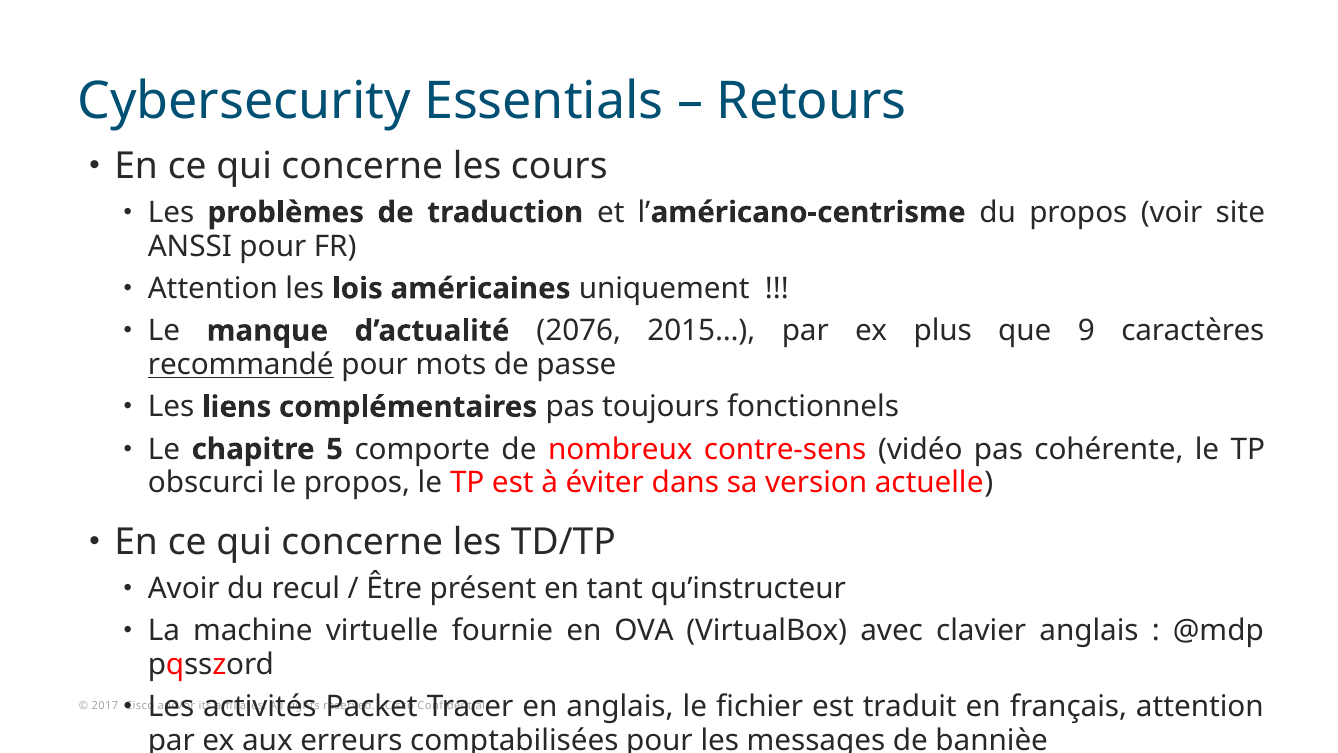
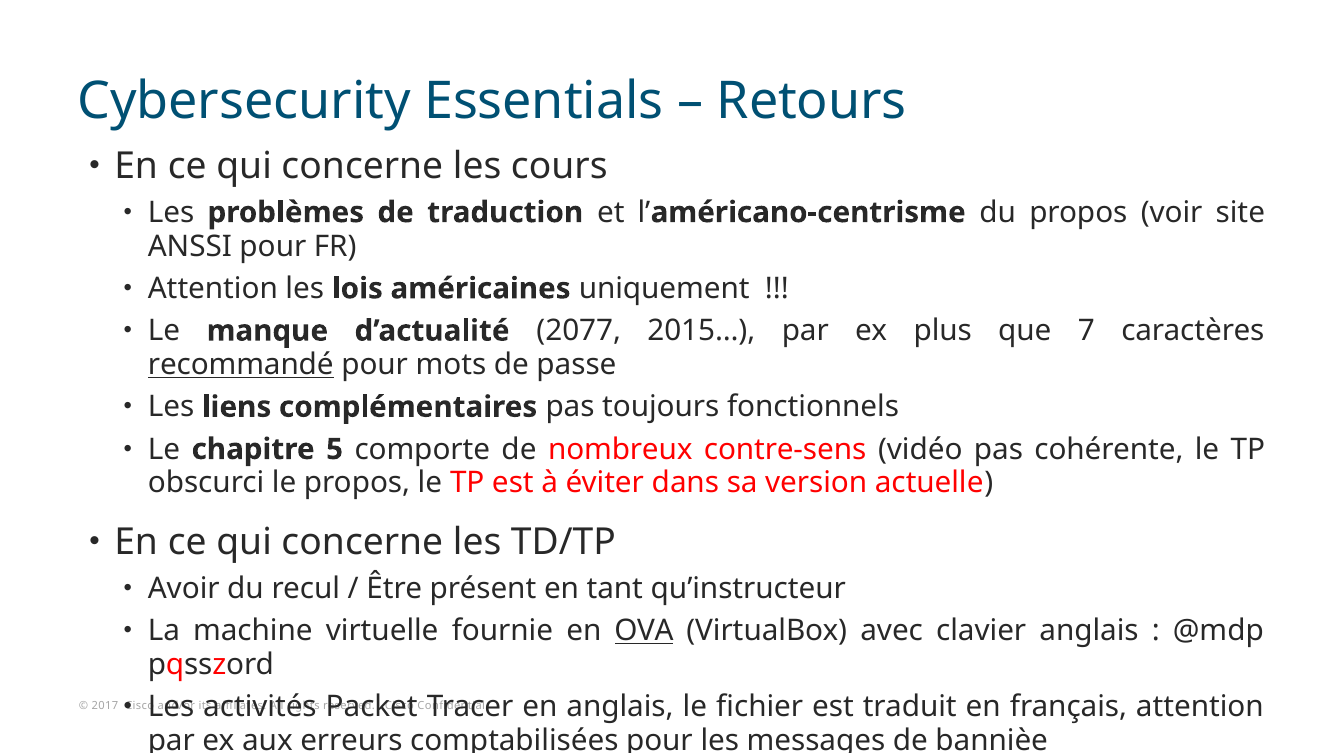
2076: 2076 -> 2077
9: 9 -> 7
OVA underline: none -> present
